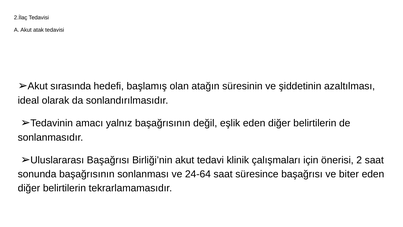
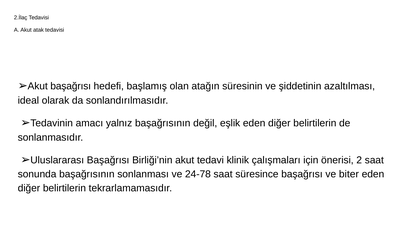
➢Akut sırasında: sırasında -> başağrısı
24-64: 24-64 -> 24-78
